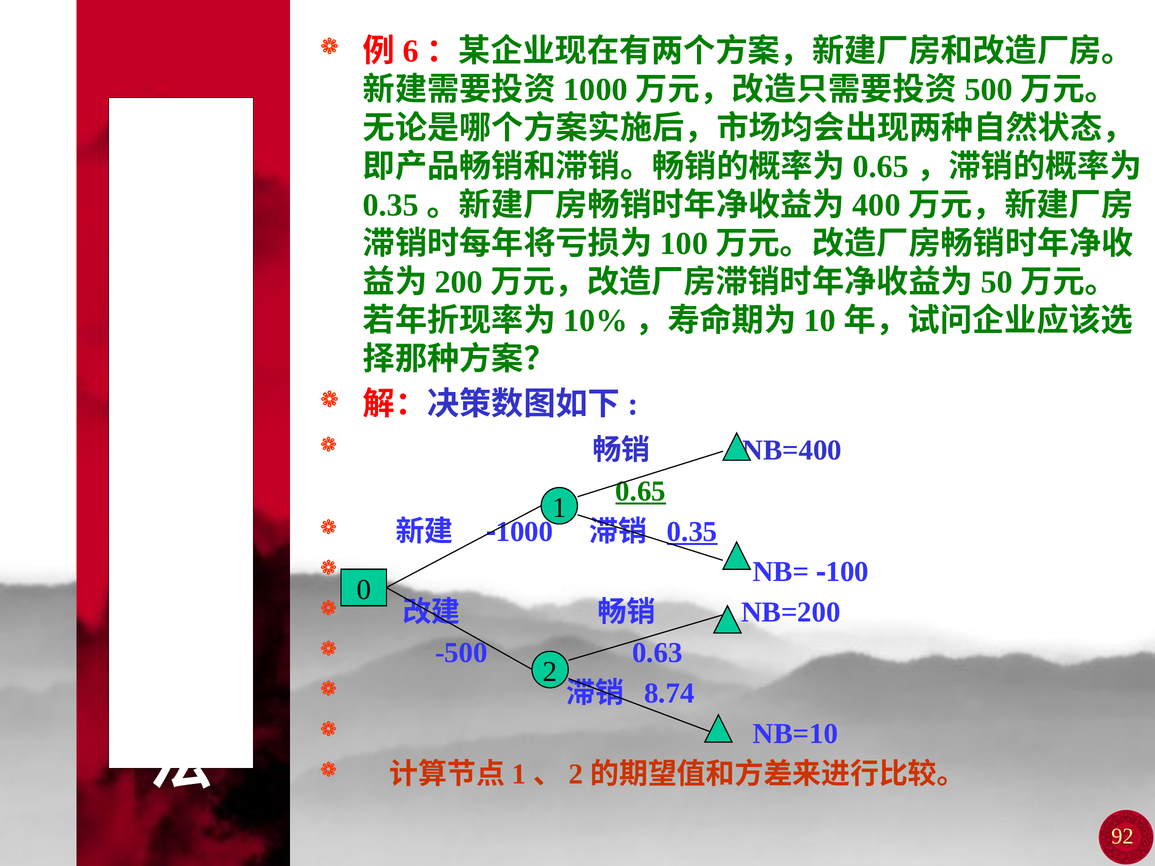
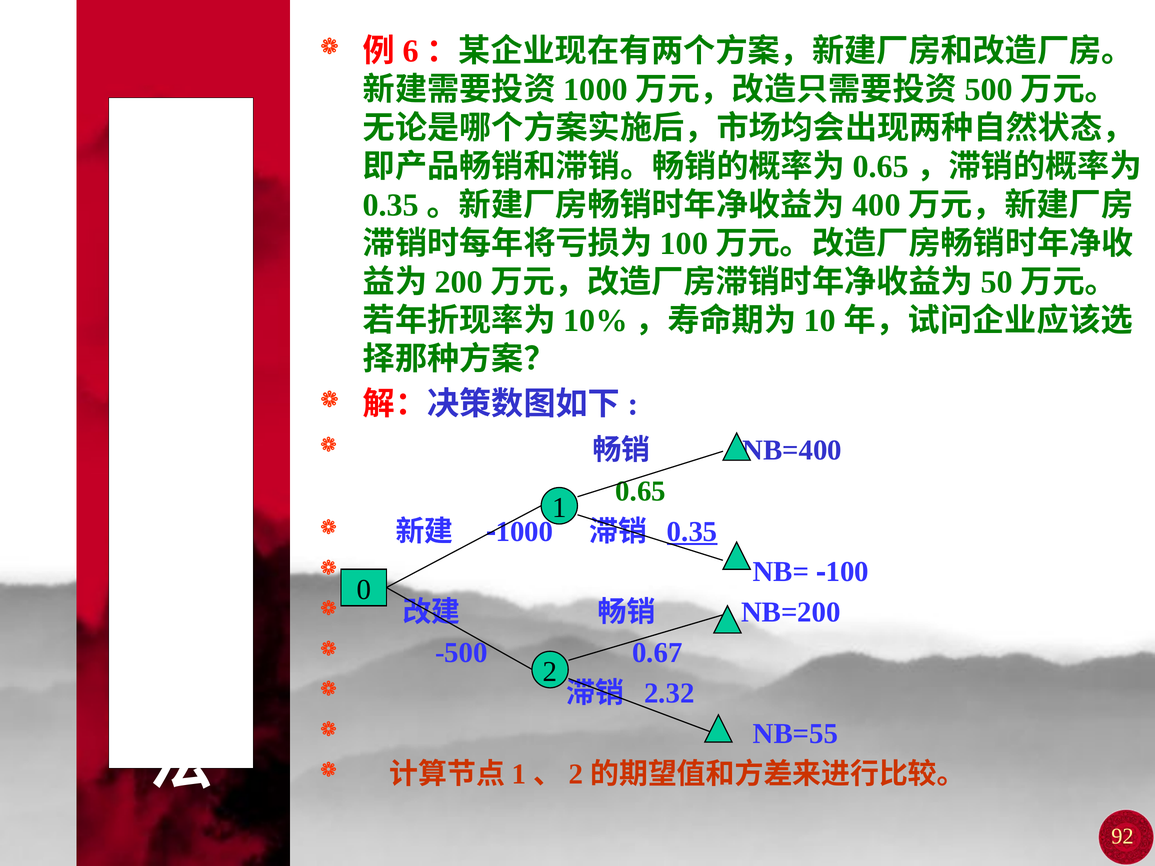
0.65 underline: present -> none
0.63: 0.63 -> 0.67
8.74: 8.74 -> 2.32
NB=10: NB=10 -> NB=55
